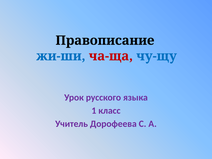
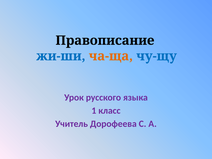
ча-ща colour: red -> orange
